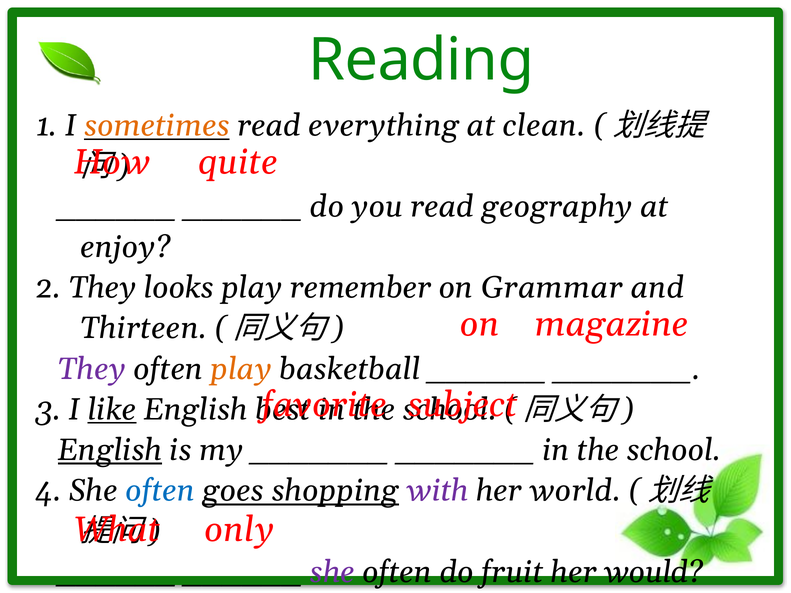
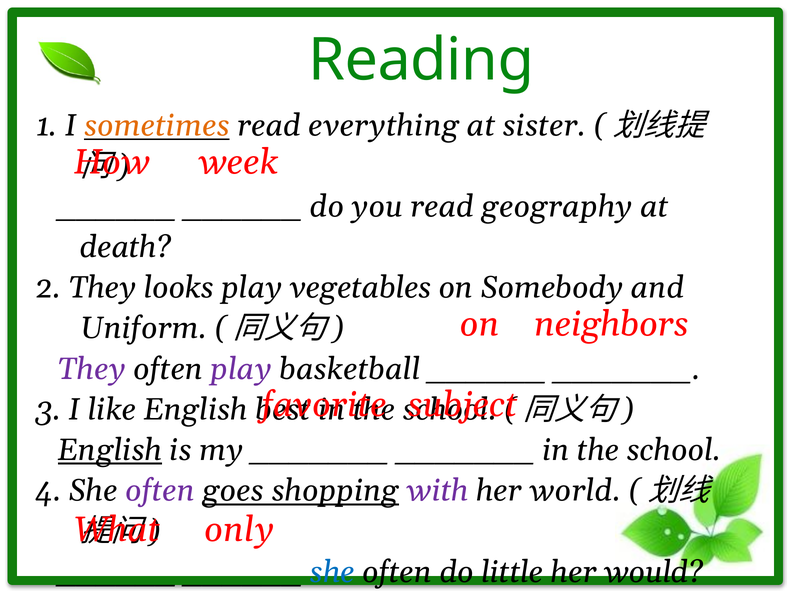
clean: clean -> sister
quite: quite -> week
enjoy: enjoy -> death
remember: remember -> vegetables
Grammar: Grammar -> Somebody
magazine: magazine -> neighbors
Thirteen: Thirteen -> Uniform
play at (241, 369) colour: orange -> purple
like underline: present -> none
often at (160, 491) colour: blue -> purple
she at (332, 572) colour: purple -> blue
fruit: fruit -> little
